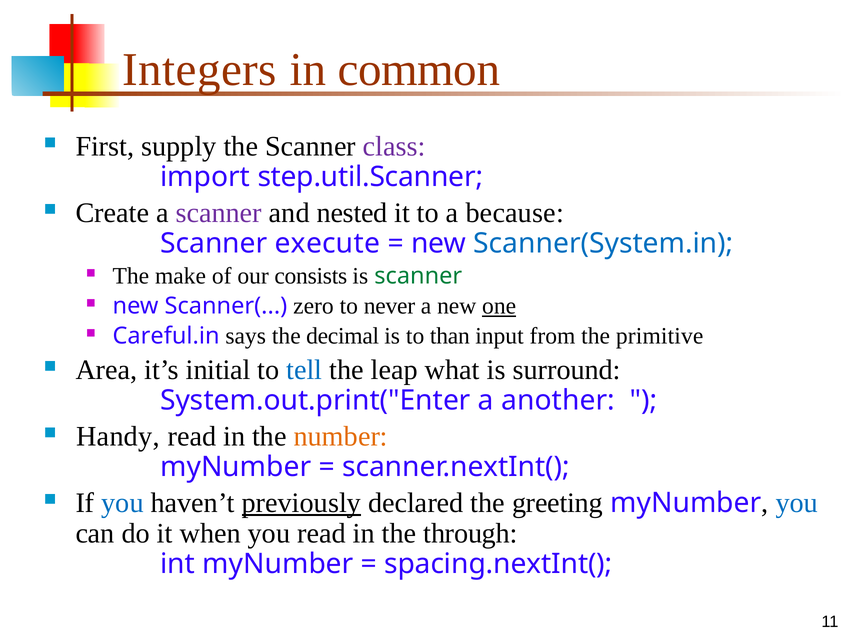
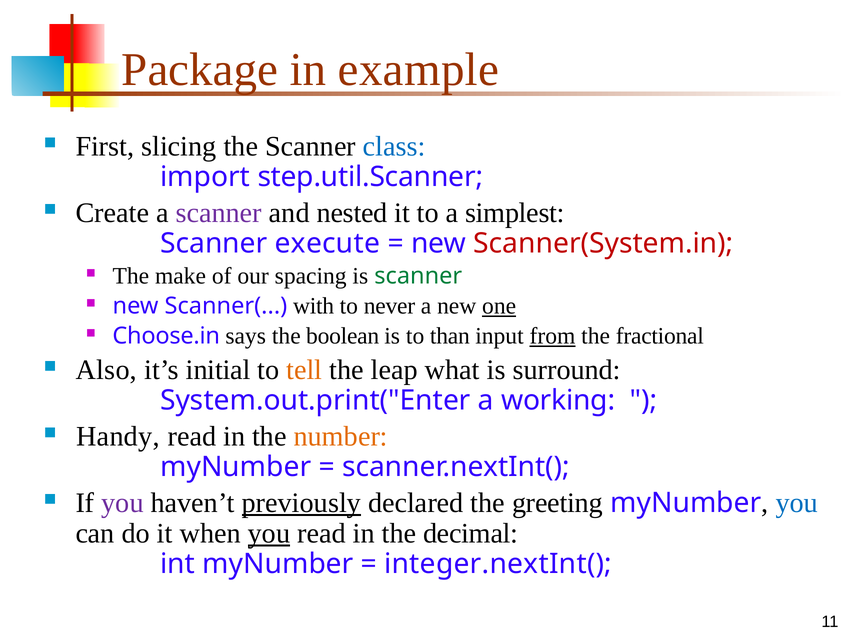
Integers: Integers -> Package
common: common -> example
supply: supply -> slicing
class colour: purple -> blue
because: because -> simplest
Scanner(System.in colour: blue -> red
consists: consists -> spacing
zero: zero -> with
Careful.in: Careful.in -> Choose.in
decimal: decimal -> boolean
from underline: none -> present
primitive: primitive -> fractional
Area: Area -> Also
tell colour: blue -> orange
another: another -> working
you at (123, 503) colour: blue -> purple
you at (269, 534) underline: none -> present
through: through -> decimal
spacing.nextInt(: spacing.nextInt( -> integer.nextInt(
